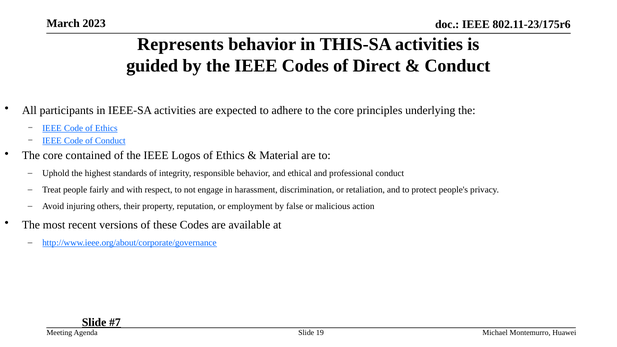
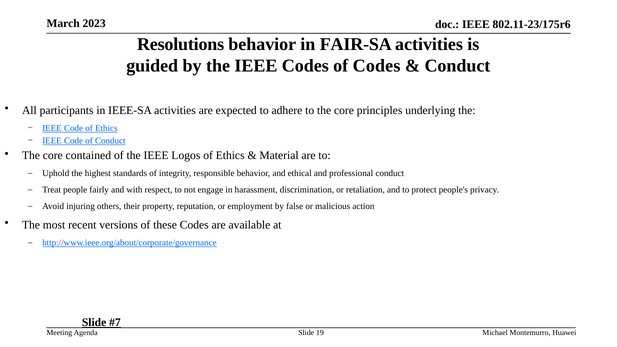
Represents: Represents -> Resolutions
THIS-SA: THIS-SA -> FAIR-SA
of Direct: Direct -> Codes
